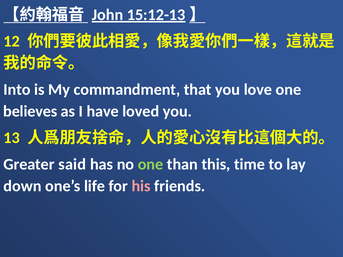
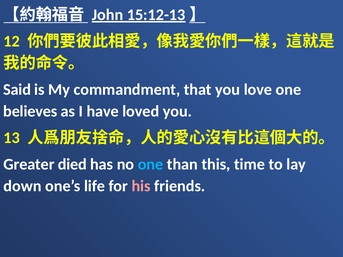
Into: Into -> Said
said: said -> died
one at (151, 164) colour: light green -> light blue
